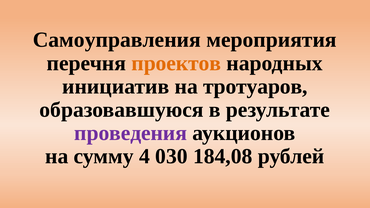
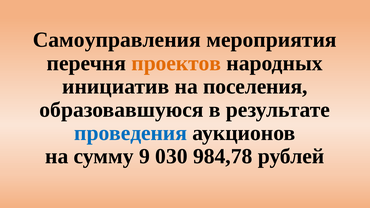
тротуаров: тротуаров -> поселения
проведения colour: purple -> blue
4: 4 -> 9
184,08: 184,08 -> 984,78
